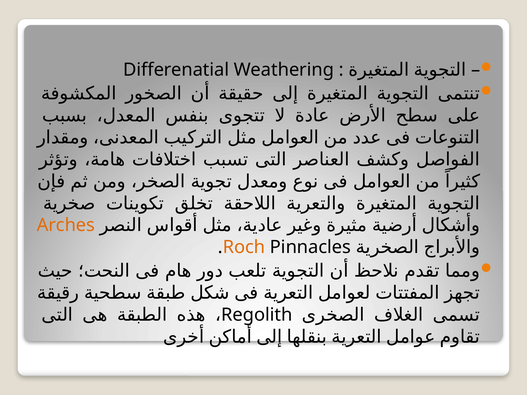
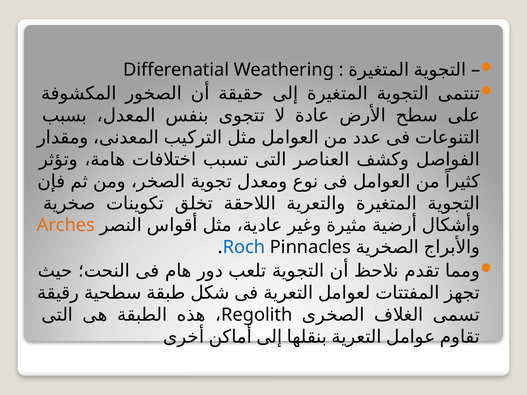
Roch colour: orange -> blue
